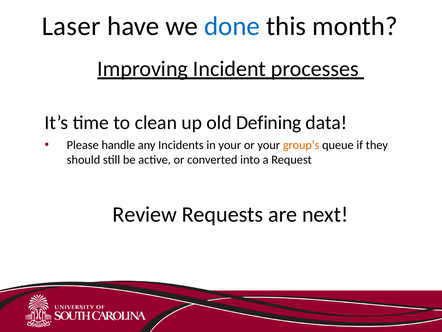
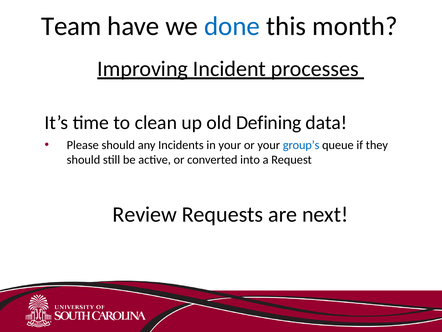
Laser: Laser -> Team
Please handle: handle -> should
group’s colour: orange -> blue
